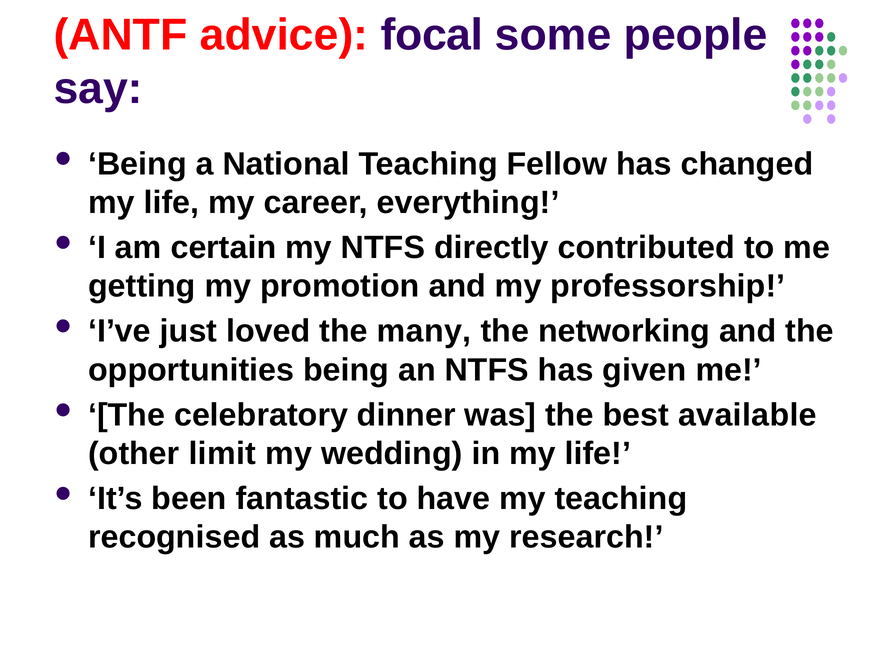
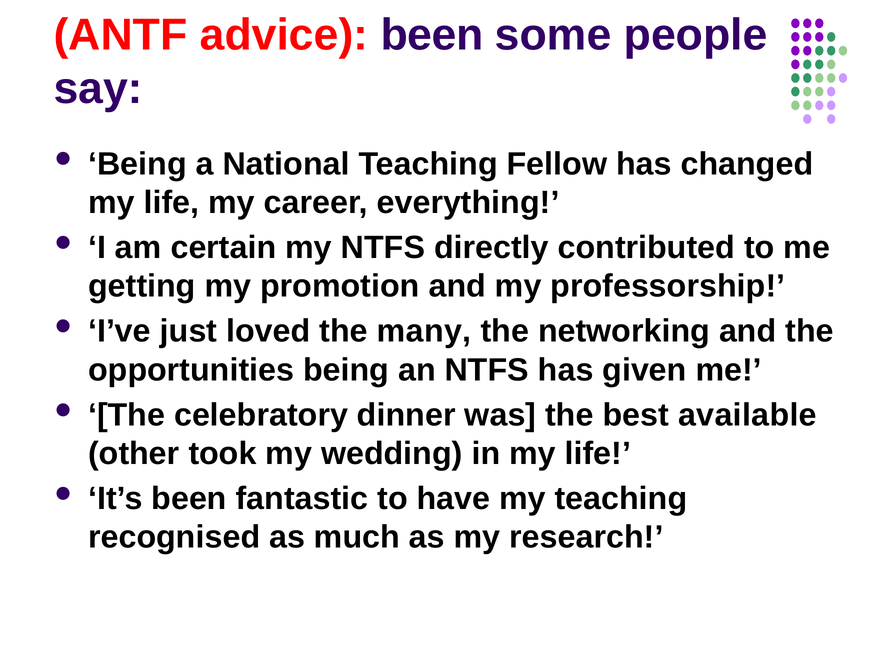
advice focal: focal -> been
limit: limit -> took
